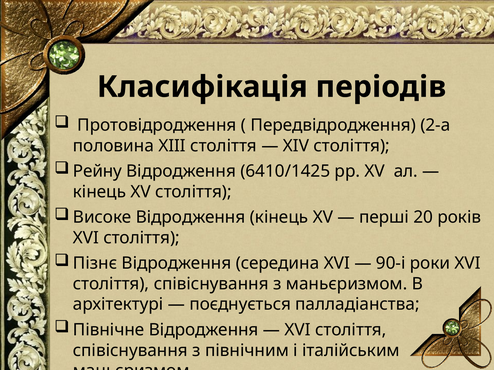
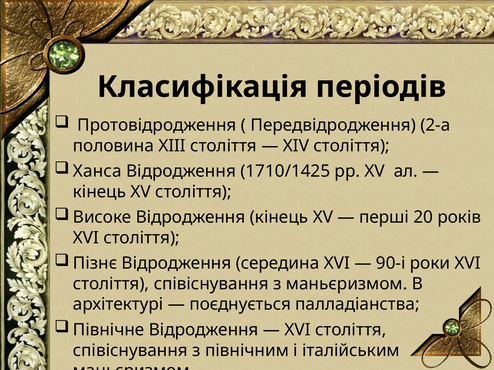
Рейну: Рейну -> Ханса
6410/1425: 6410/1425 -> 1710/1425
